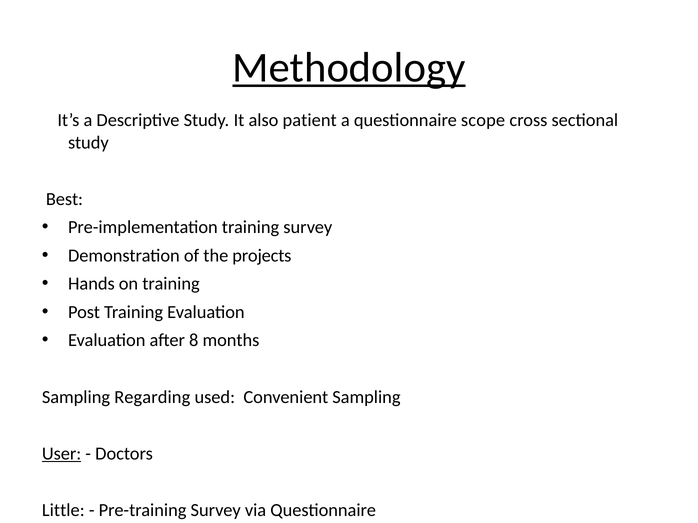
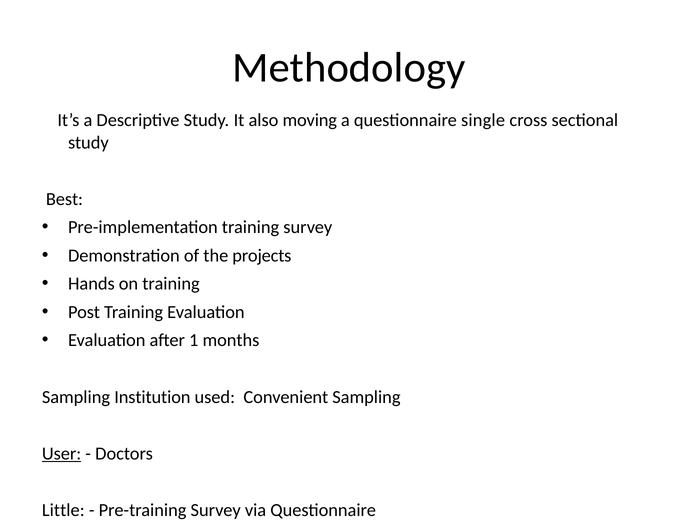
Methodology underline: present -> none
patient: patient -> moving
scope: scope -> single
8: 8 -> 1
Regarding: Regarding -> Institution
